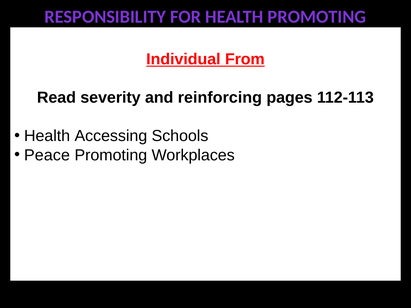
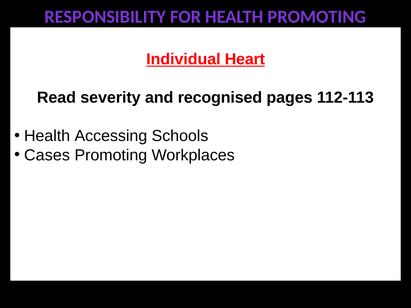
From: From -> Heart
reinforcing: reinforcing -> recognised
Peace: Peace -> Cases
